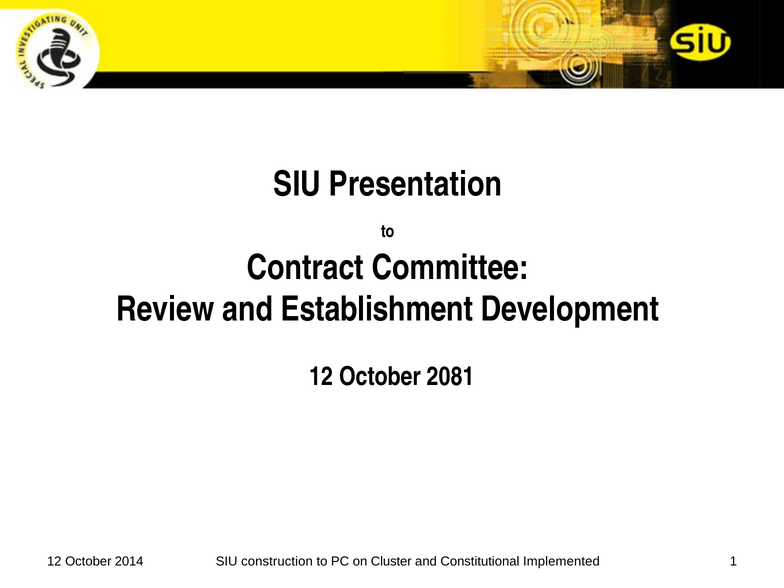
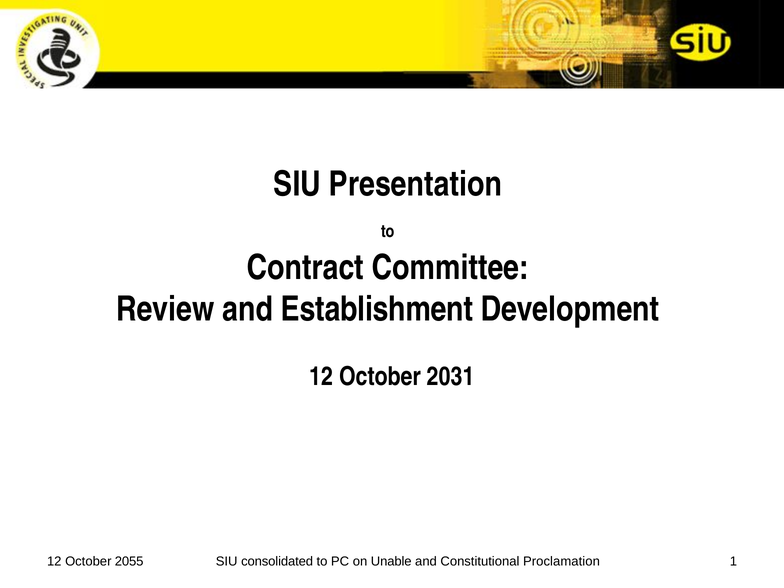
2081: 2081 -> 2031
2014: 2014 -> 2055
construction: construction -> consolidated
Cluster: Cluster -> Unable
Implemented: Implemented -> Proclamation
